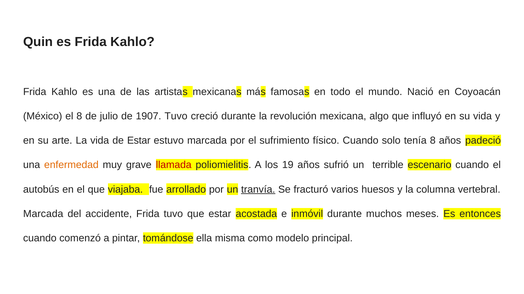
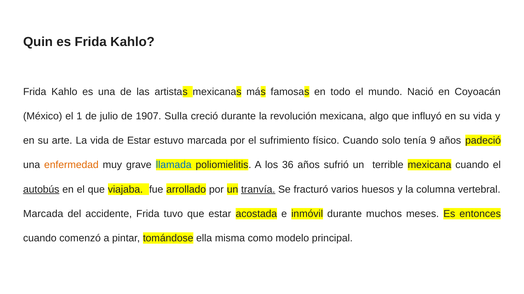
el 8: 8 -> 1
1907 Tuvo: Tuvo -> Sulla
tenía 8: 8 -> 9
llamada colour: red -> blue
19: 19 -> 36
terrible escenario: escenario -> mexicana
autobús underline: none -> present
